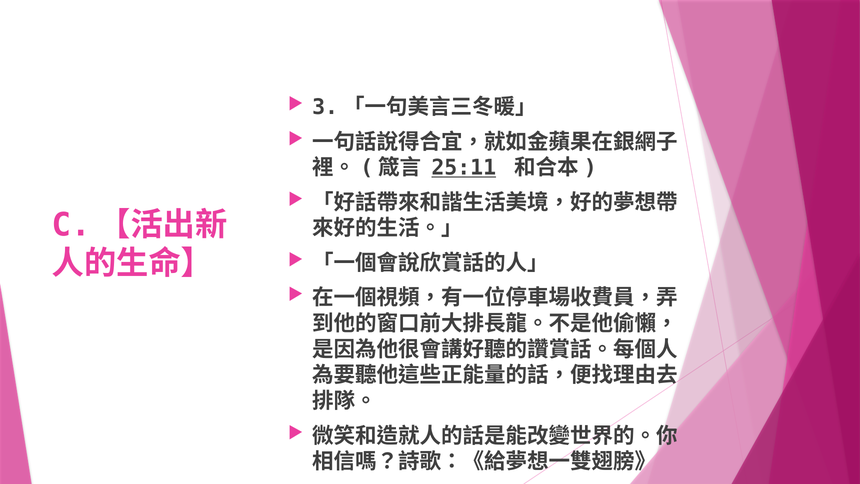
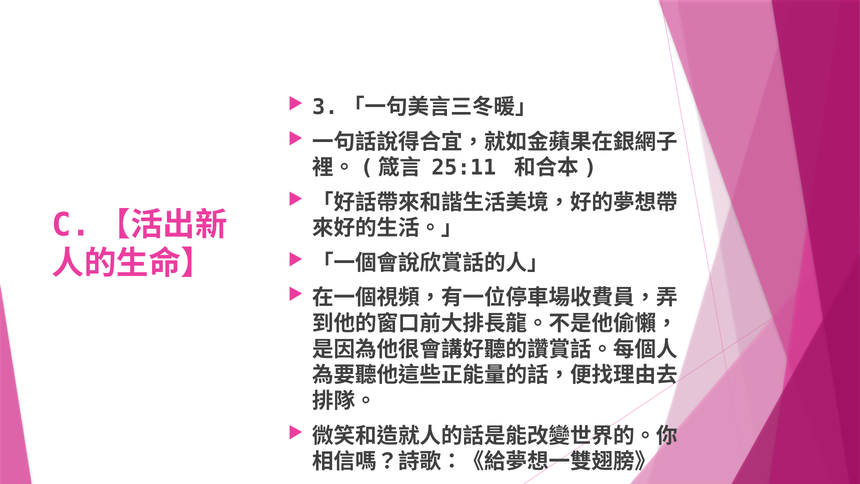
25:11 underline: present -> none
